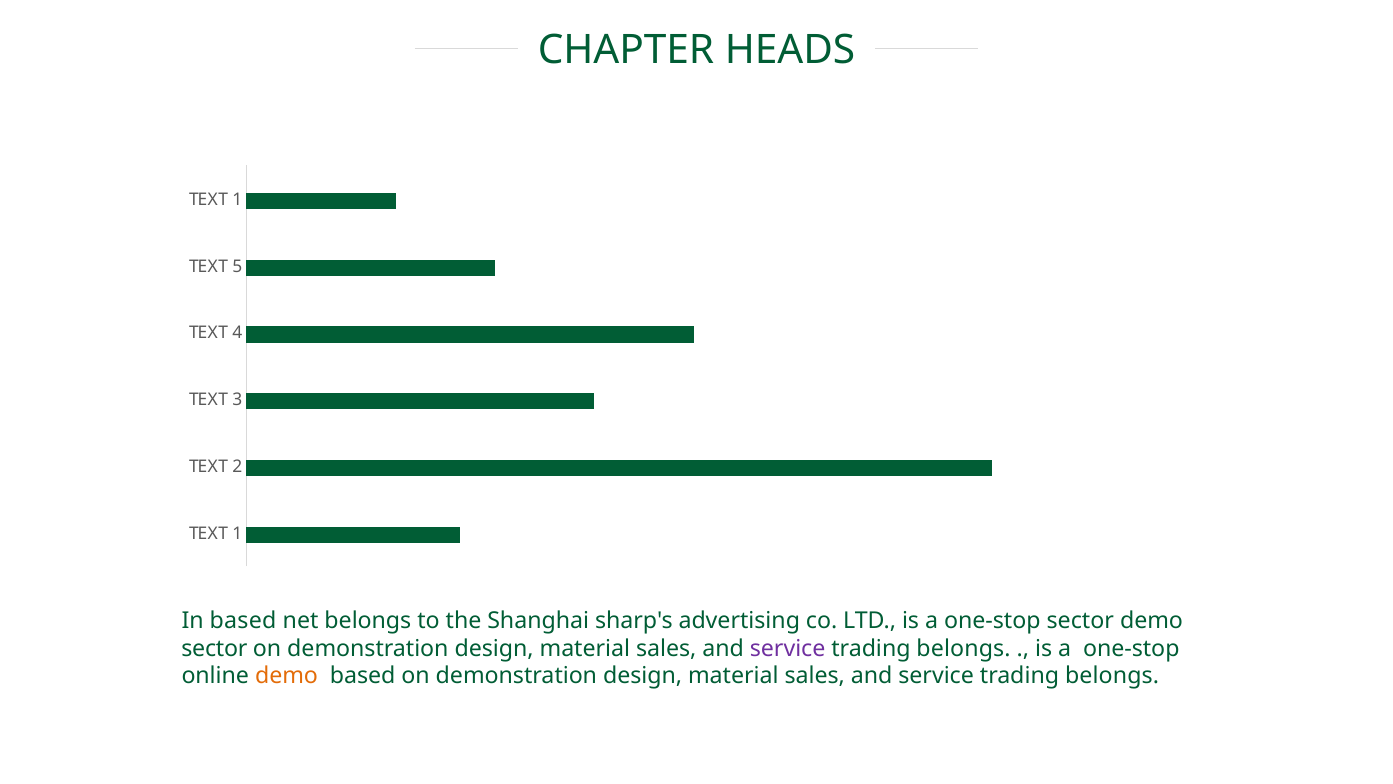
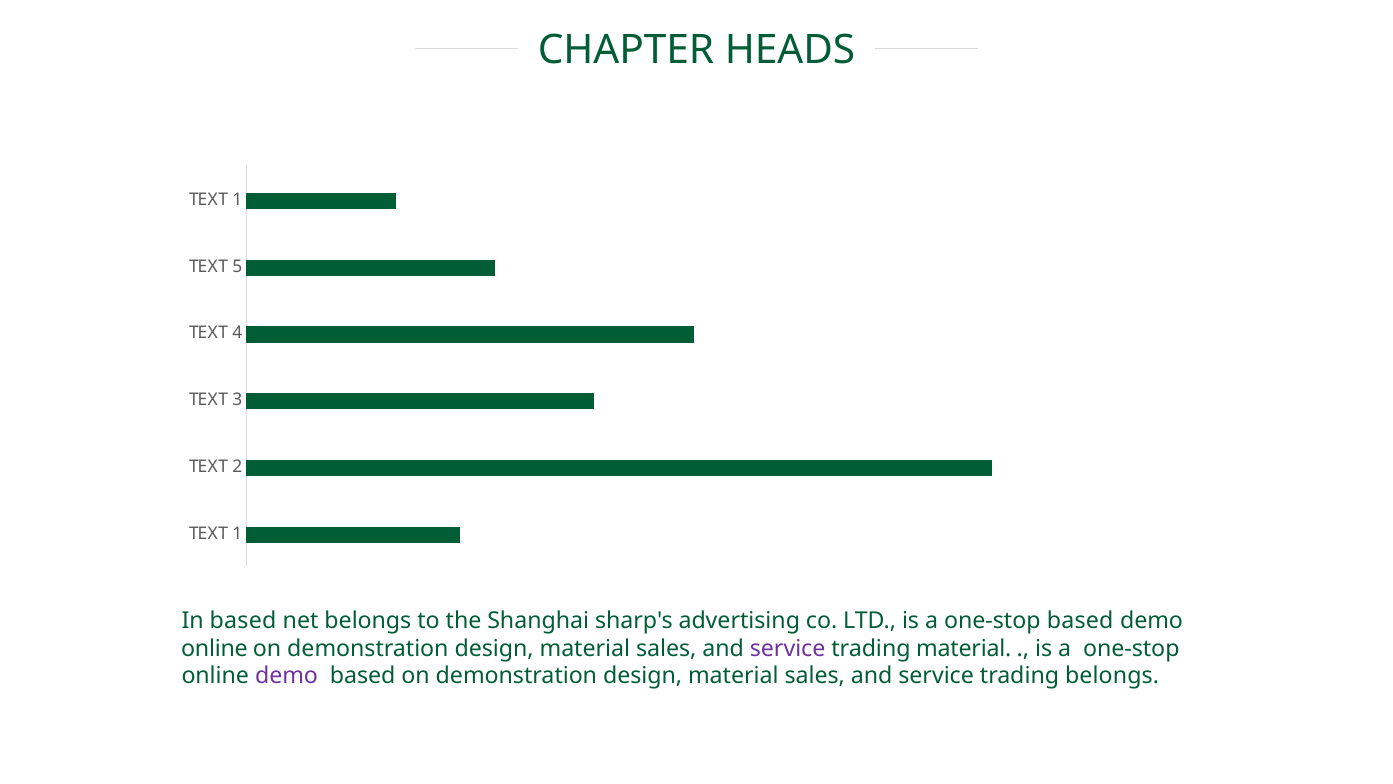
one-stop sector: sector -> based
sector at (214, 648): sector -> online
belongs at (964, 648): belongs -> material
demo at (287, 676) colour: orange -> purple
